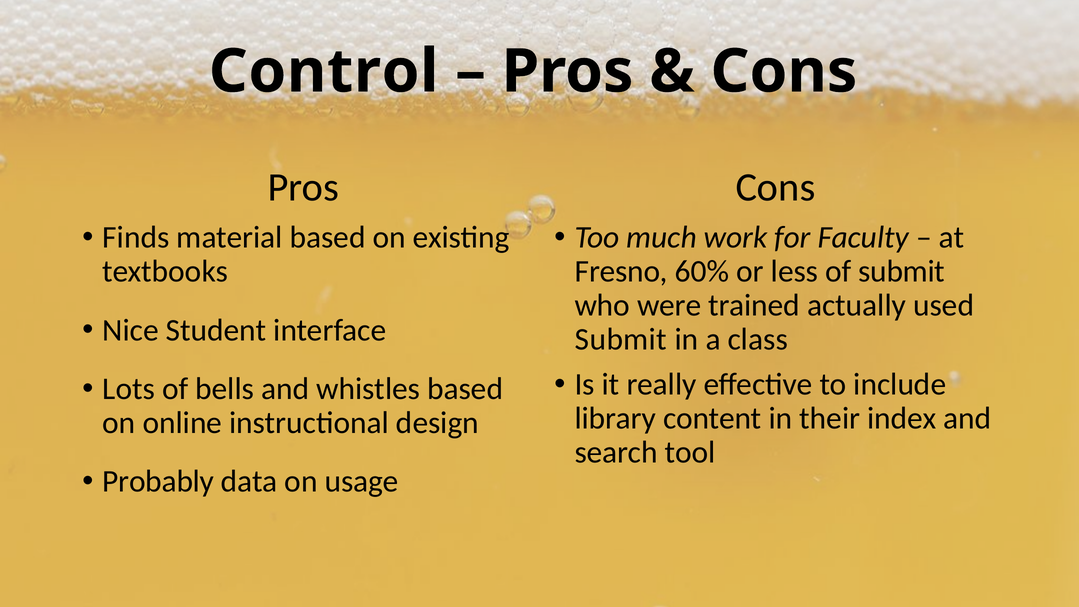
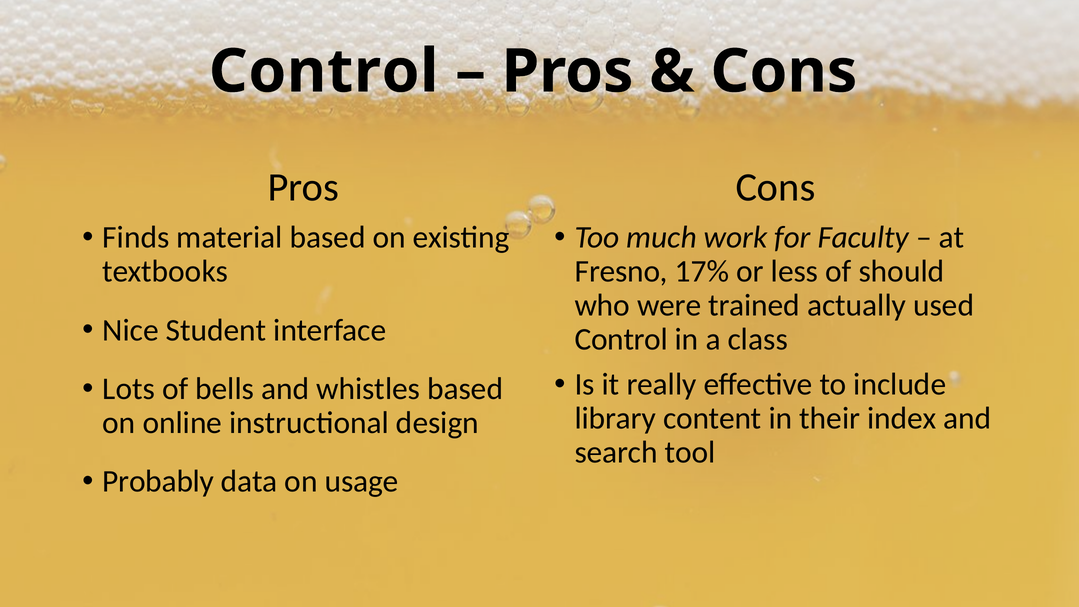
60%: 60% -> 17%
of submit: submit -> should
Submit at (621, 339): Submit -> Control
